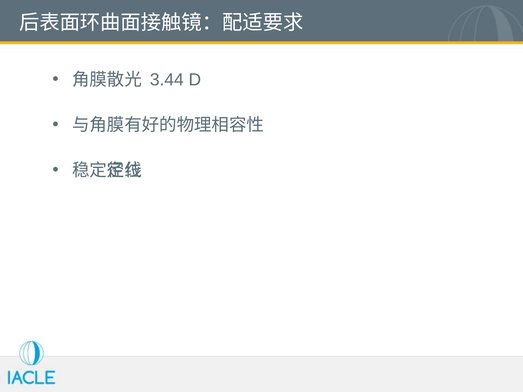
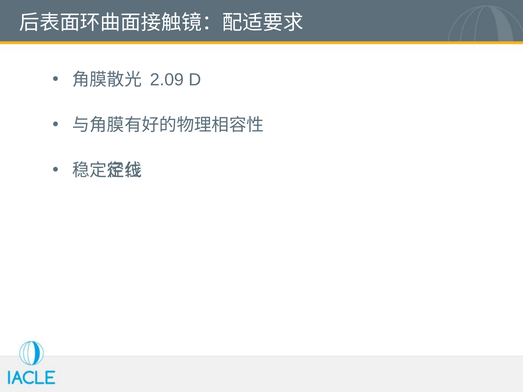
3.44: 3.44 -> 2.09
